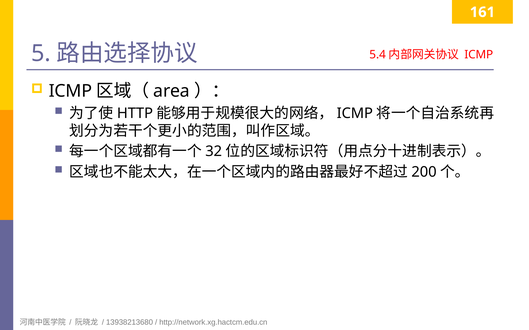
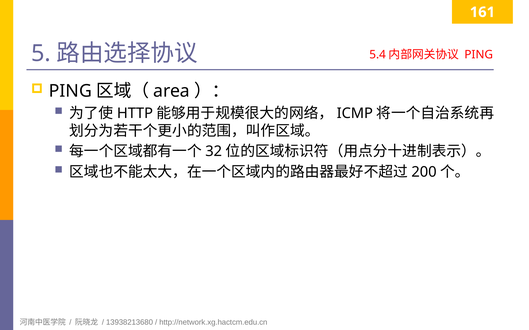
ICMP at (479, 55): ICMP -> PING
ICMP at (70, 91): ICMP -> PING
